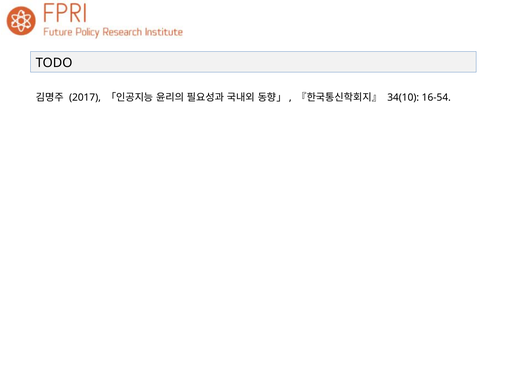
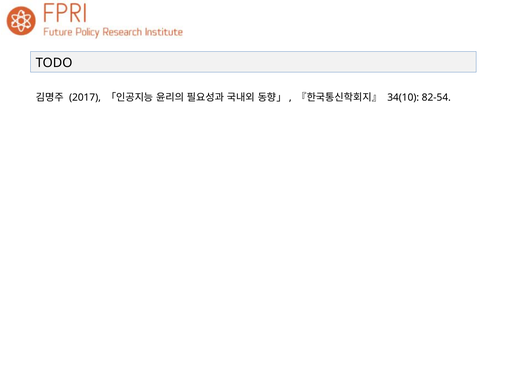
16-54: 16-54 -> 82-54
